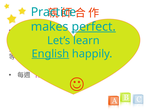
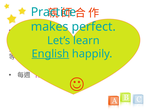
perfect underline: present -> none
